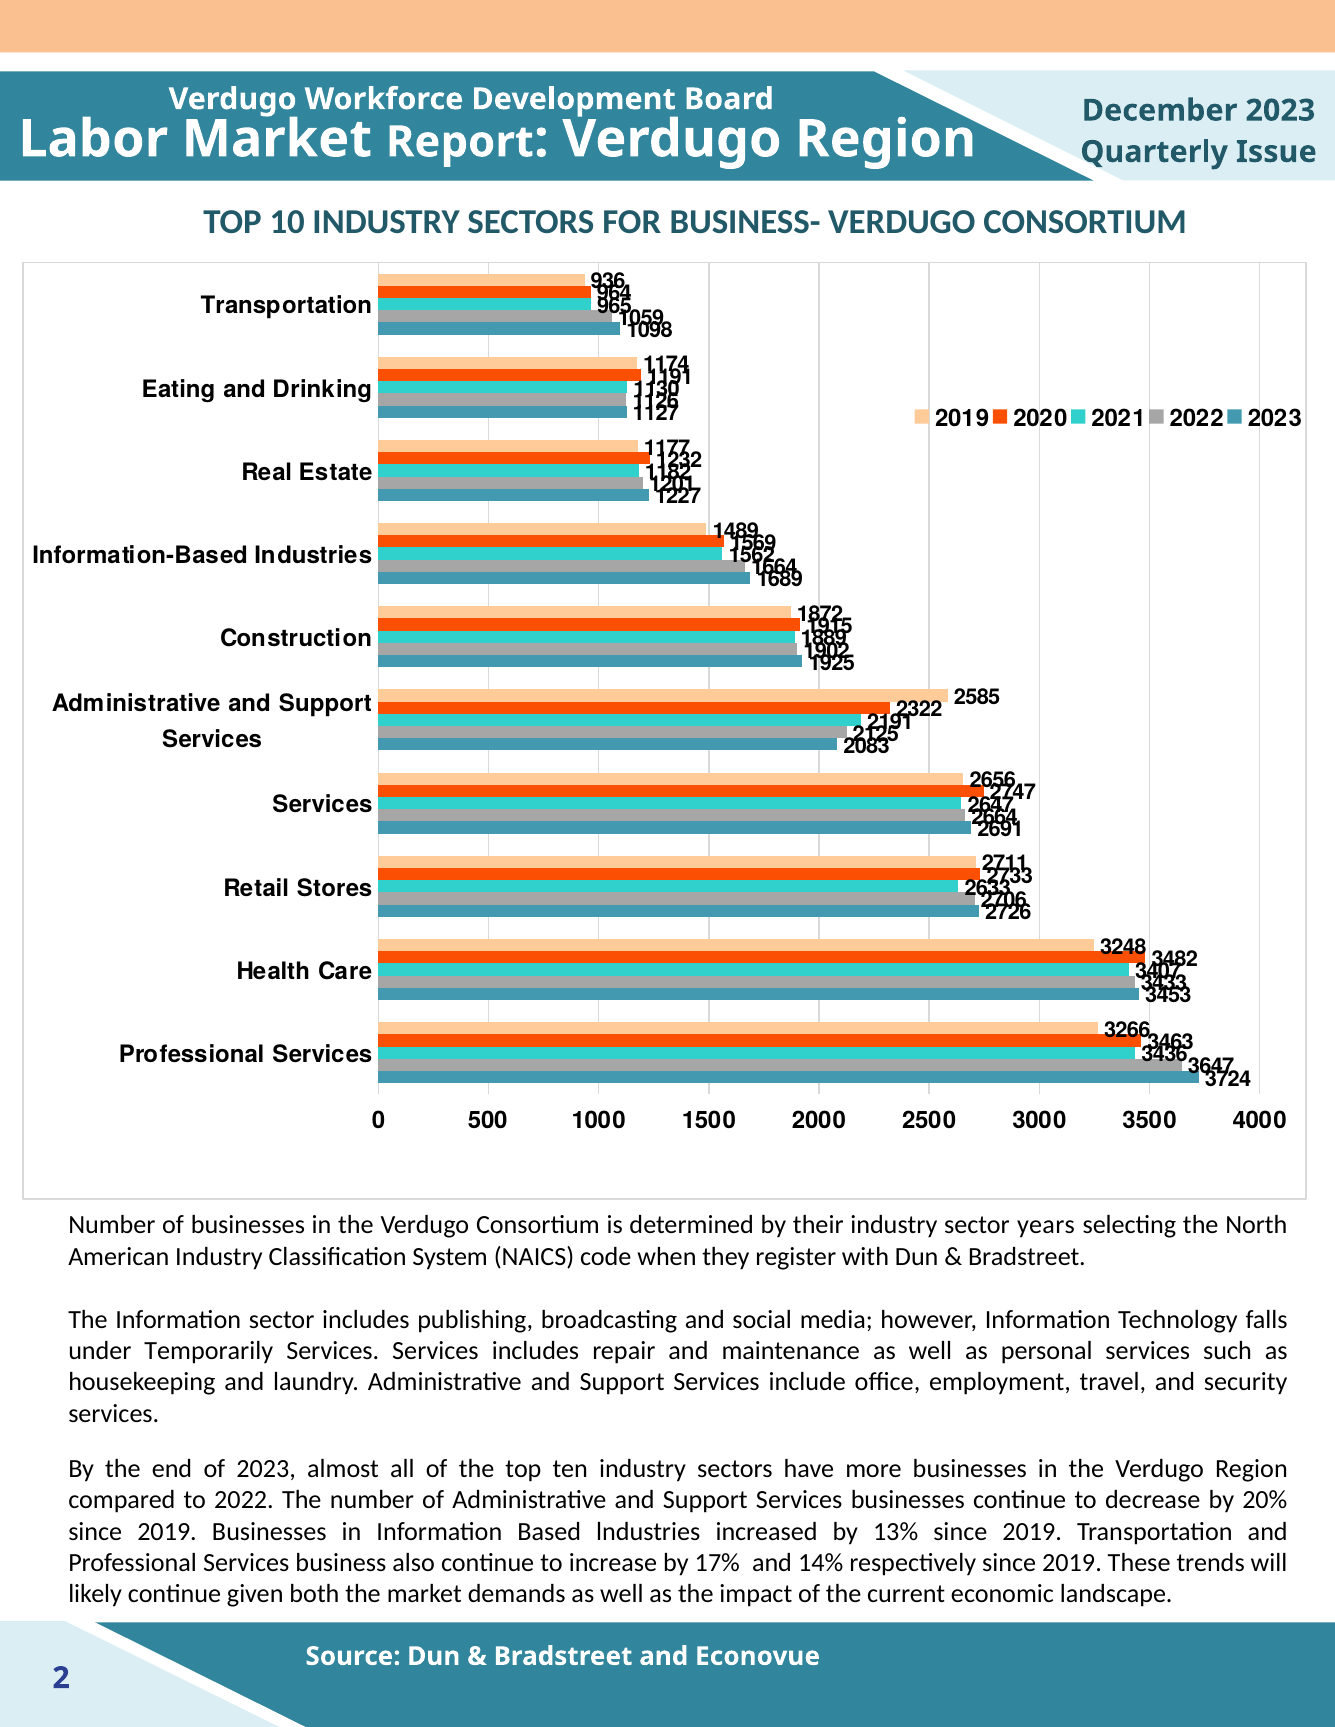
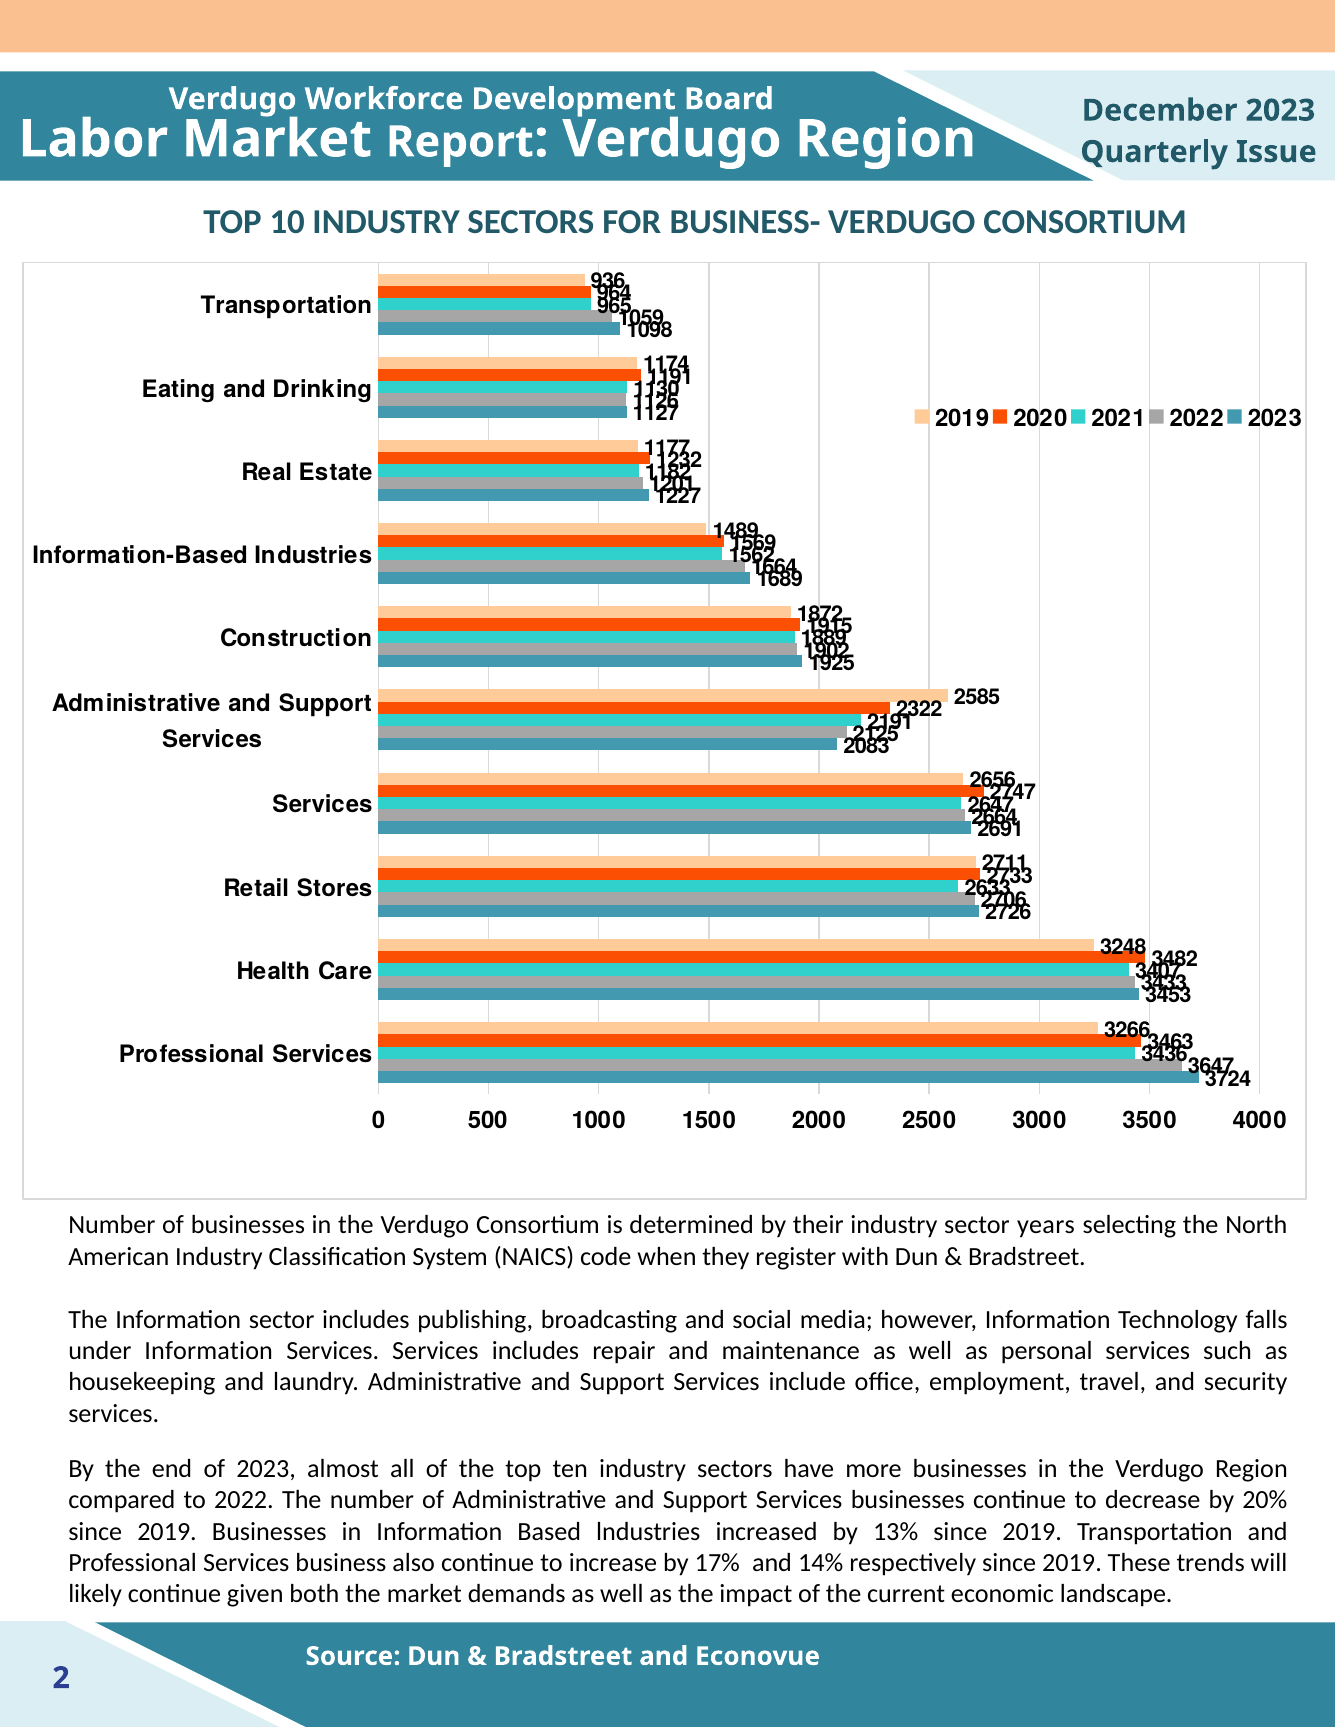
under Temporarily: Temporarily -> Information
